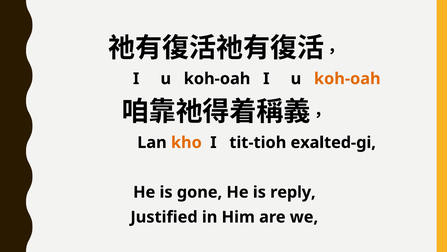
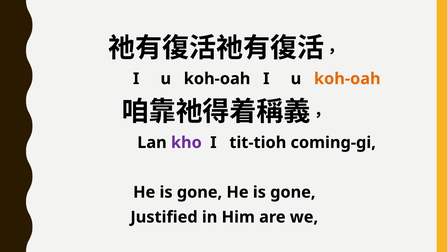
kho colour: orange -> purple
exalted-gi: exalted-gi -> coming-gi
reply at (293, 192): reply -> gone
